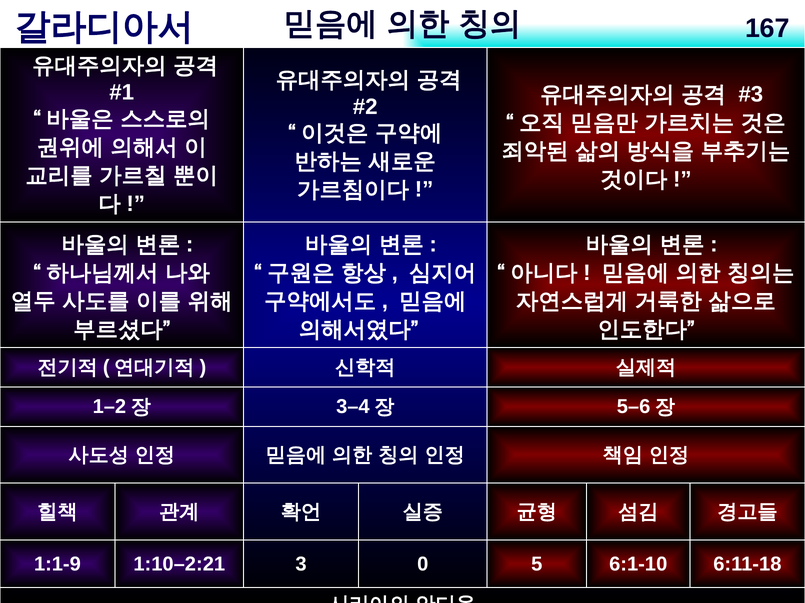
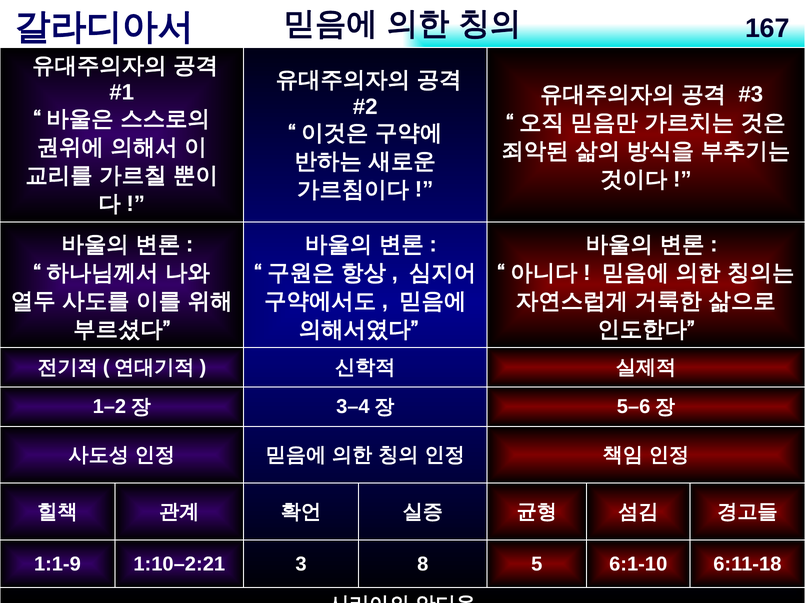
0: 0 -> 8
